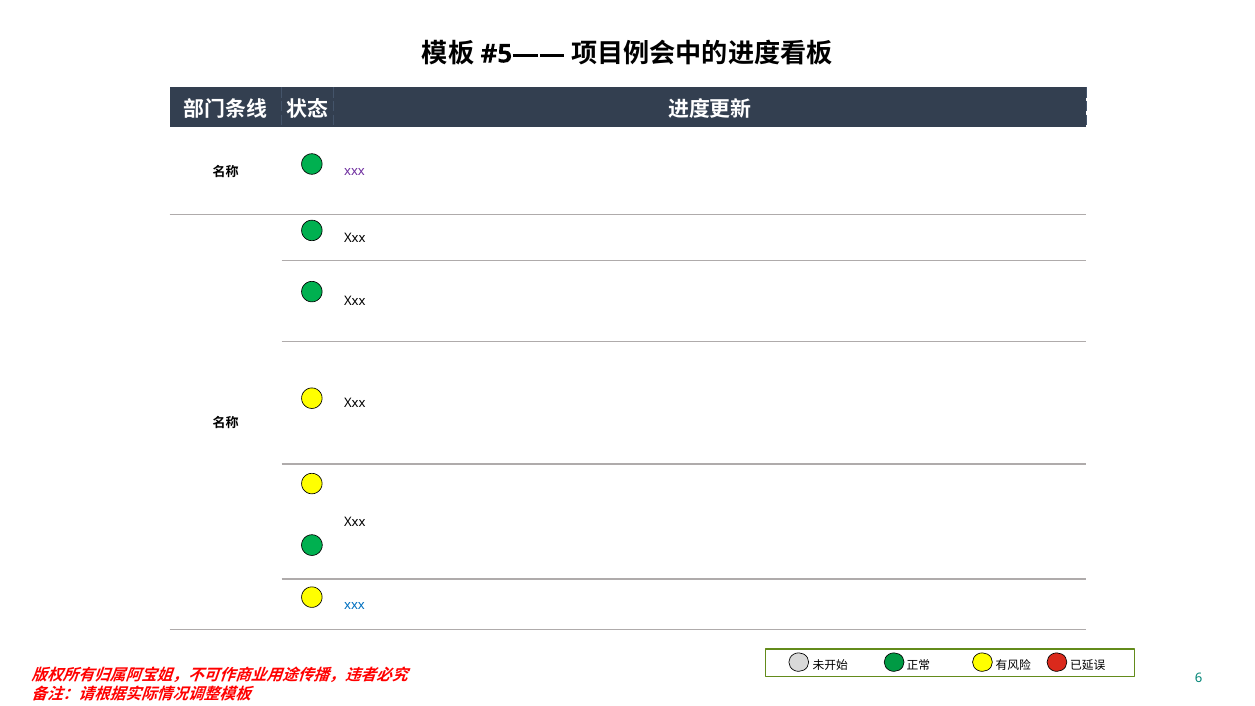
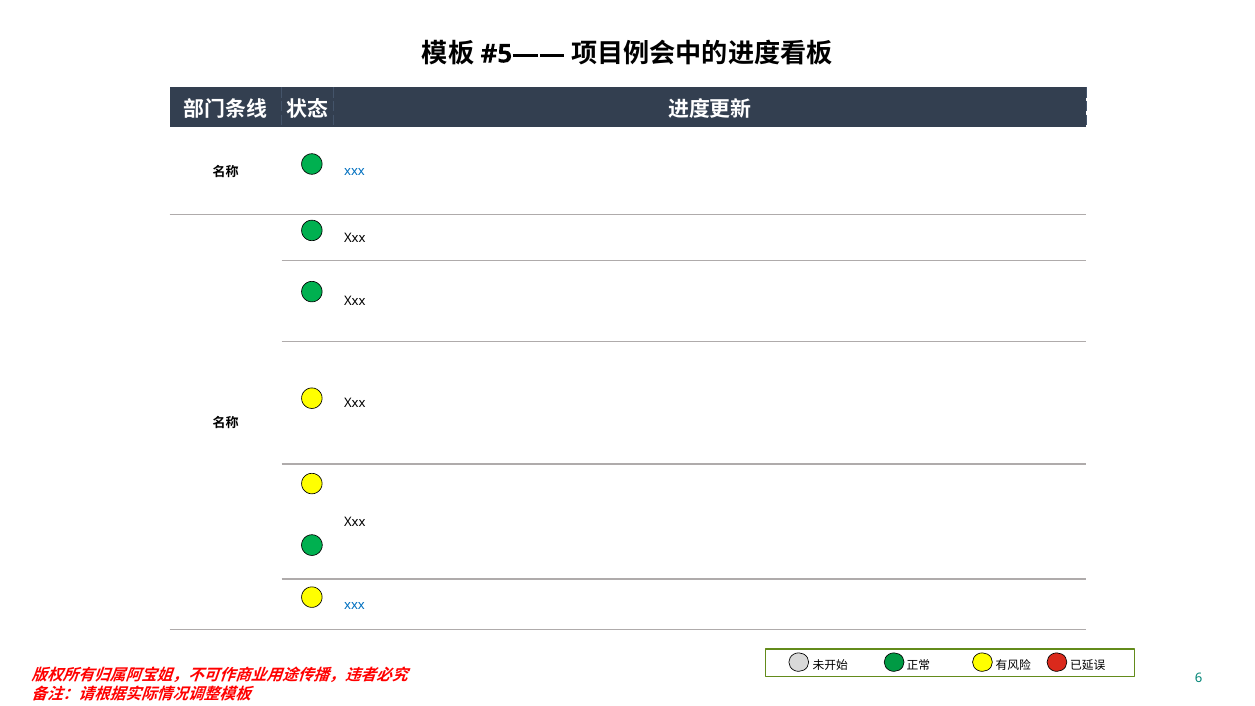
xxx at (355, 171) colour: purple -> blue
